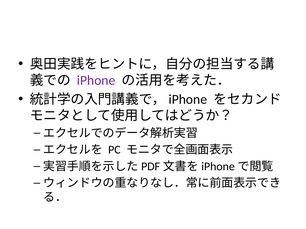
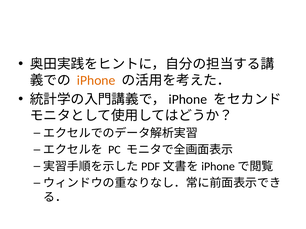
iPhone colour: purple -> orange
